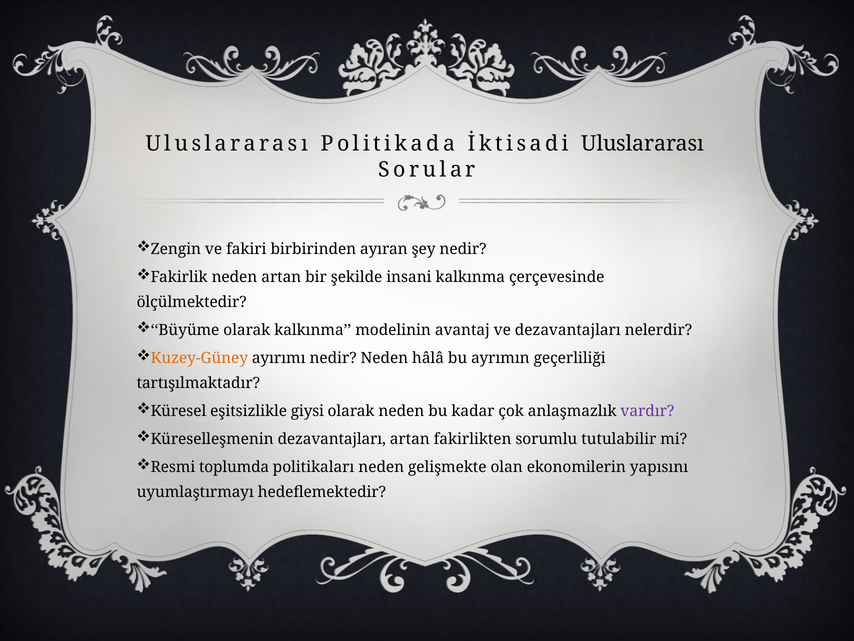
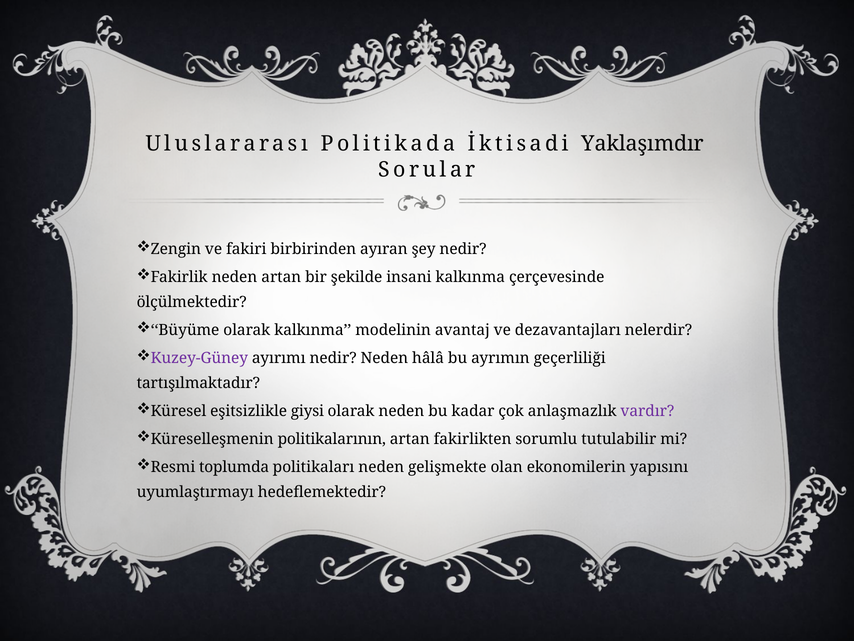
İktisadi Uluslararası: Uluslararası -> Yaklaşımdır
Kuzey-Güney colour: orange -> purple
Küreselleşmenin dezavantajları: dezavantajları -> politikalarının
